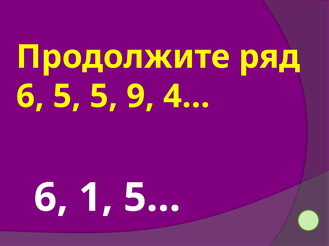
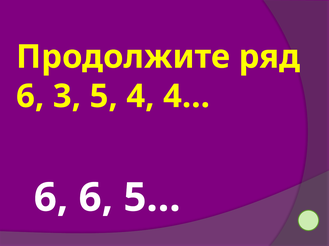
6 5: 5 -> 3
9: 9 -> 4
6 1: 1 -> 6
